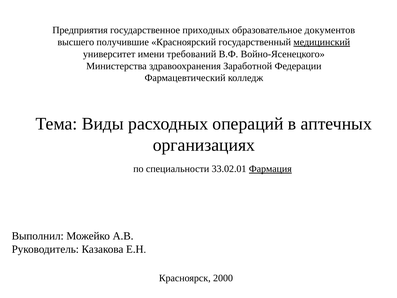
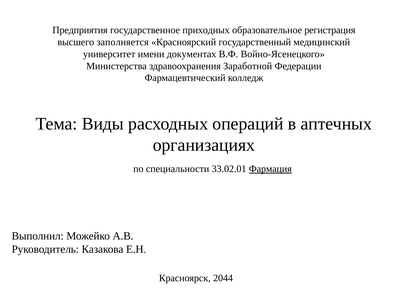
документов: документов -> регистрация
получившие: получившие -> заполняется
медицинский underline: present -> none
требований: требований -> документах
2000: 2000 -> 2044
